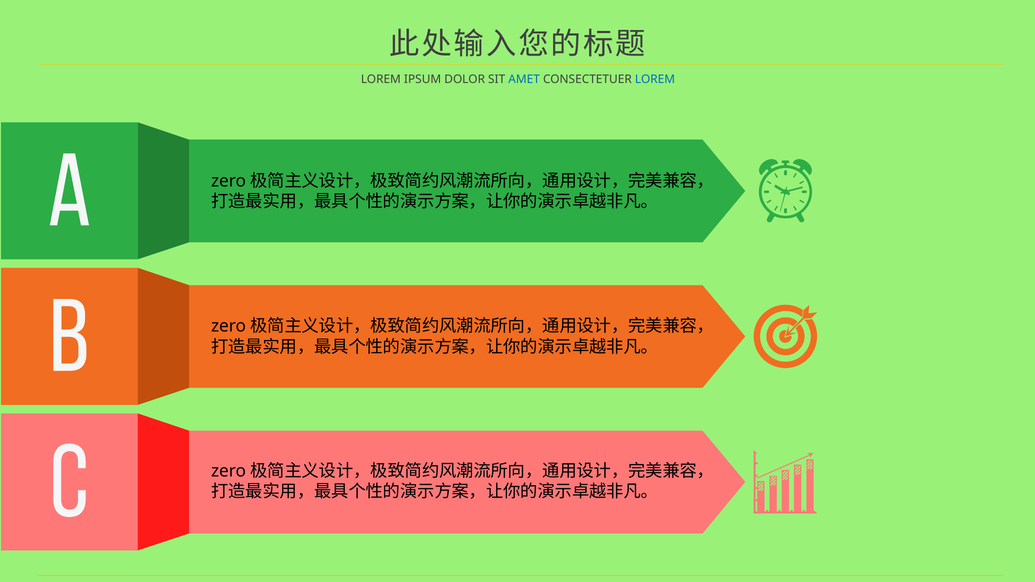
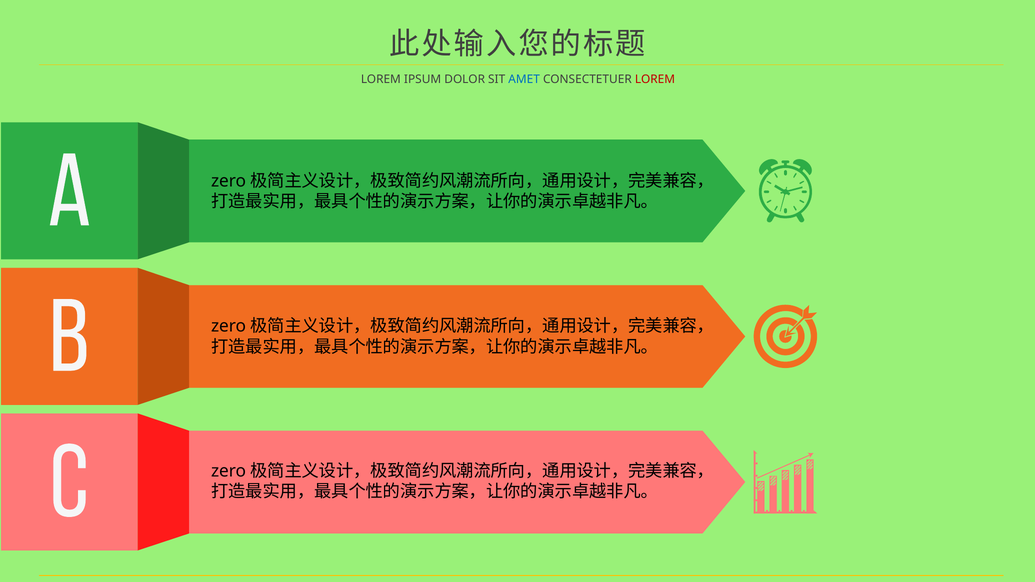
LOREM at (655, 79) colour: blue -> red
